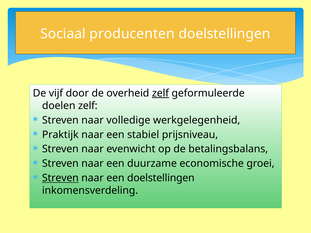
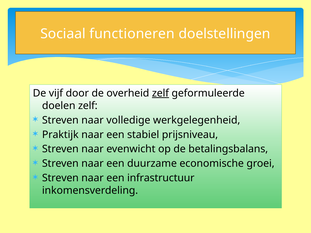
producenten: producenten -> functioneren
Streven at (60, 178) underline: present -> none
een doelstellingen: doelstellingen -> infrastructuur
